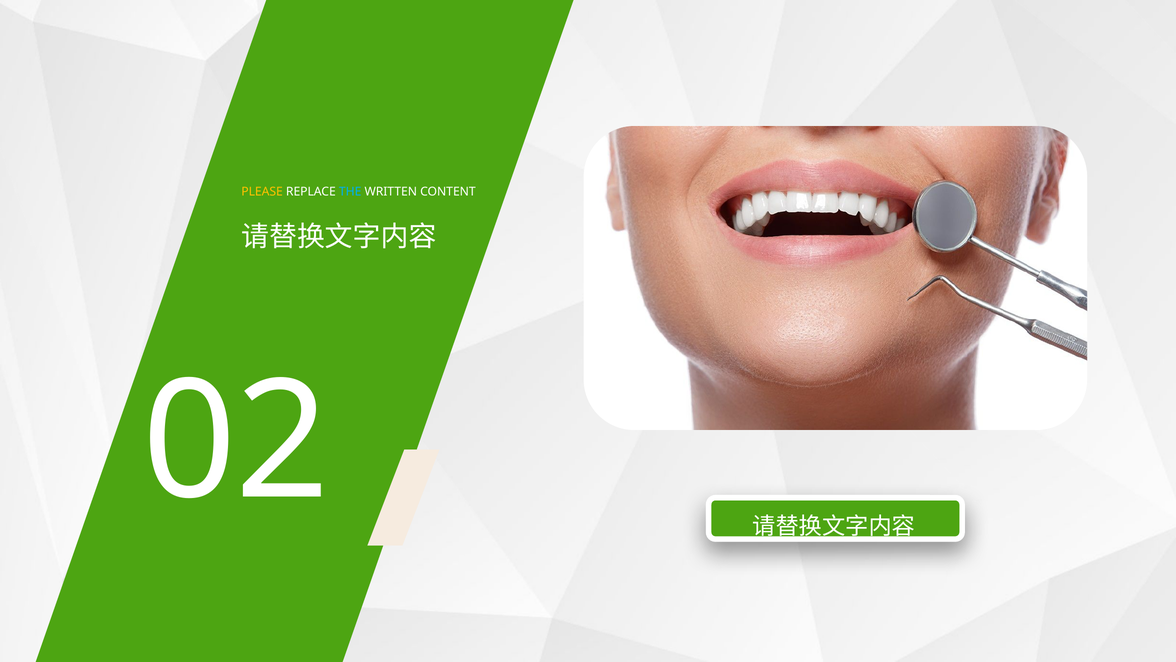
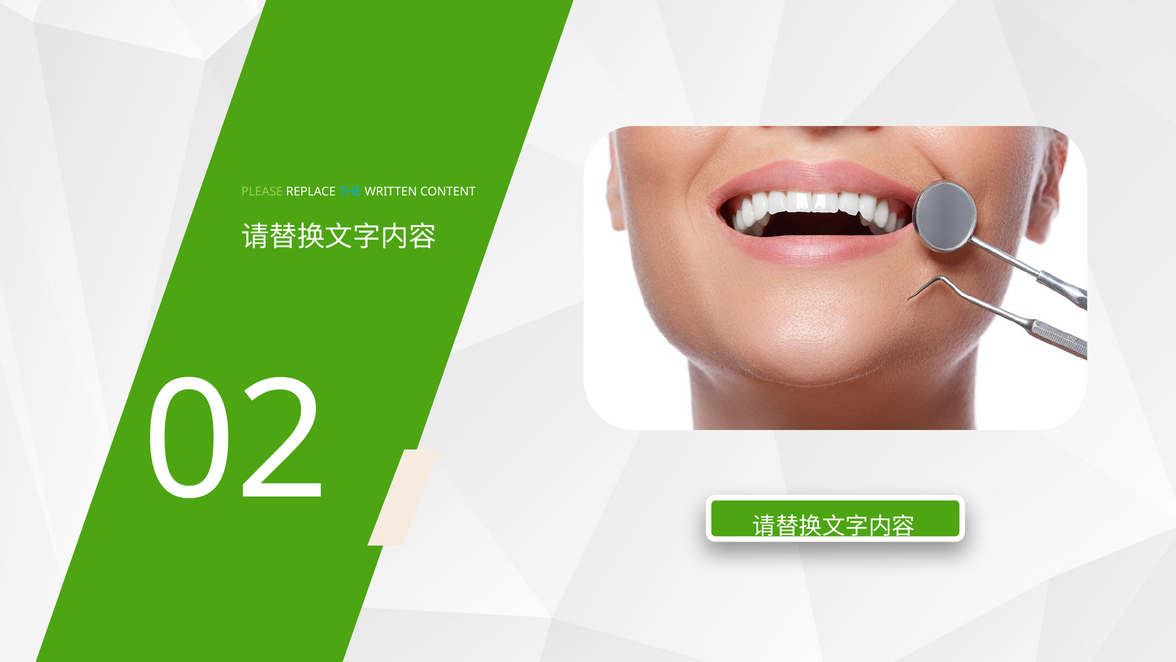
PLEASE colour: yellow -> light green
